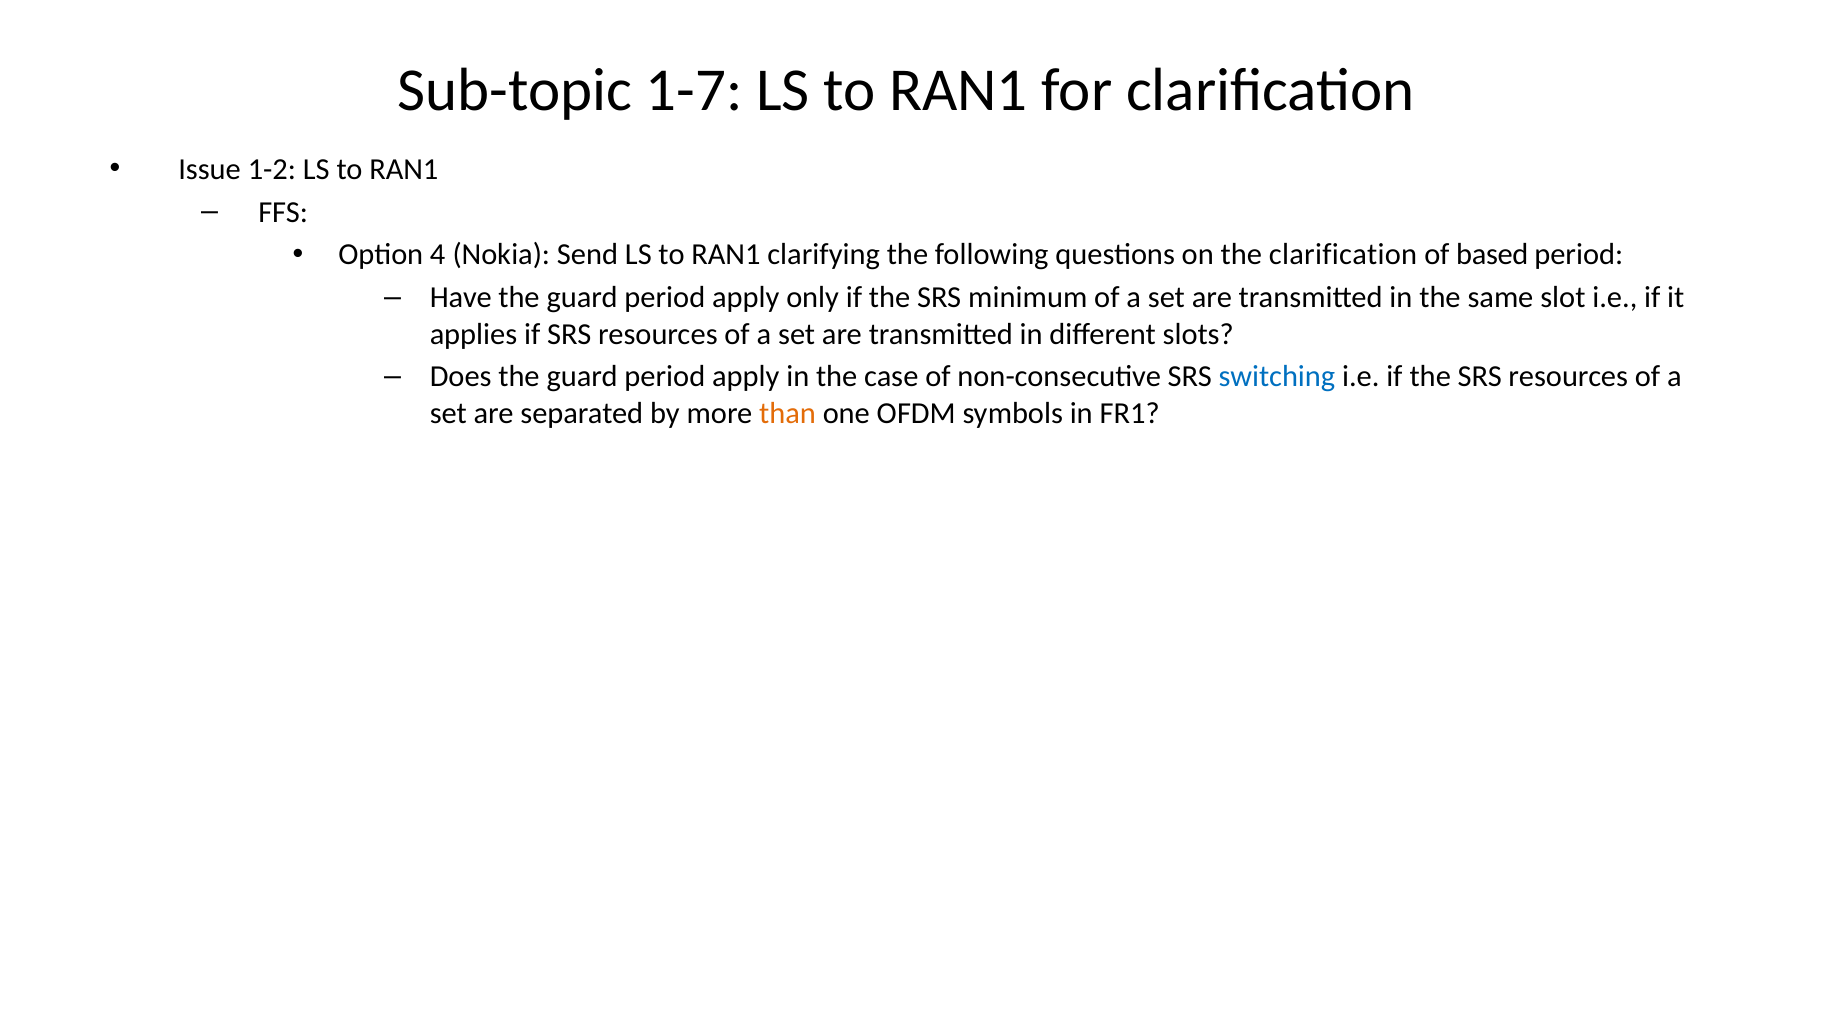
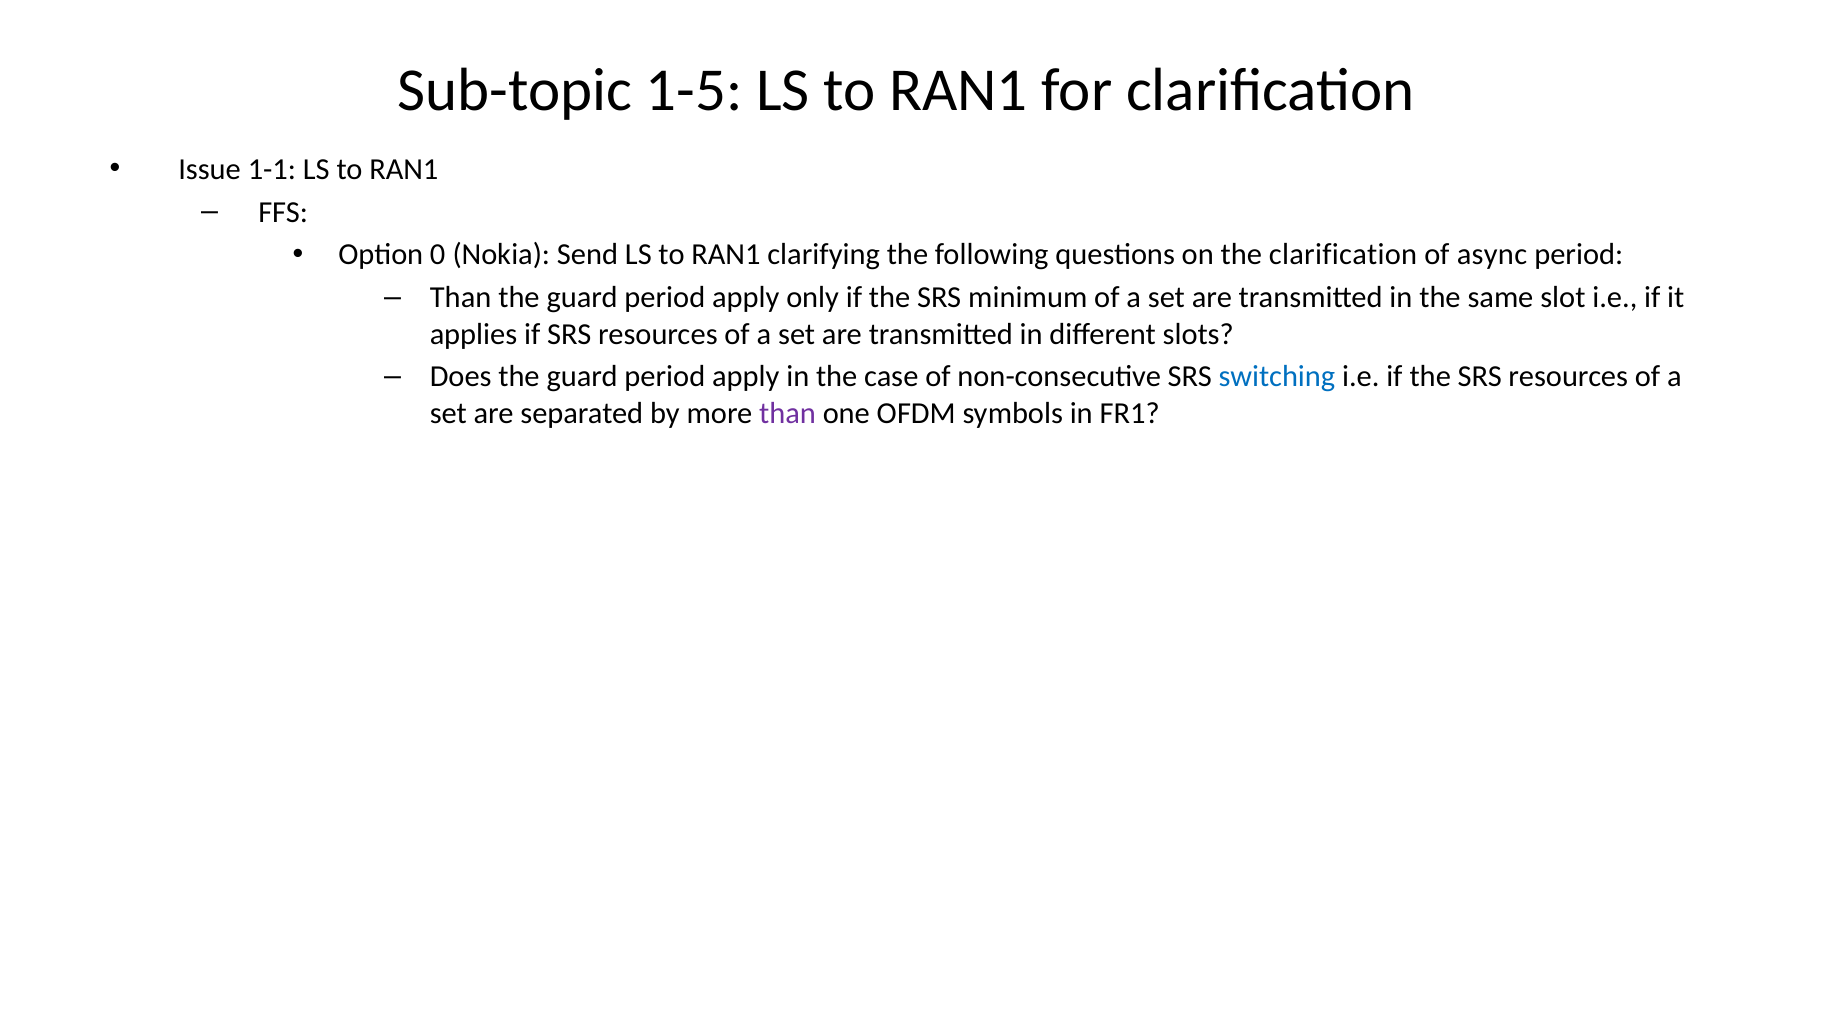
1-7: 1-7 -> 1-5
1-2: 1-2 -> 1-1
4: 4 -> 0
based: based -> async
Have at (461, 298): Have -> Than
than at (788, 413) colour: orange -> purple
